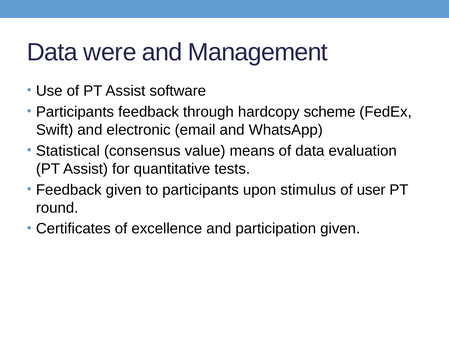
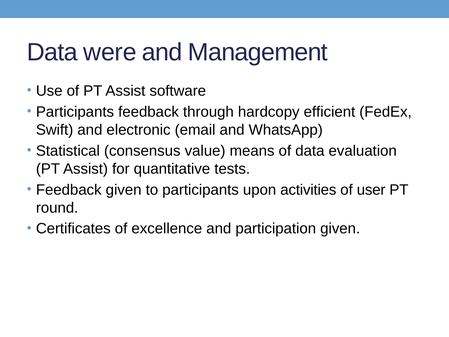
scheme: scheme -> efficient
stimulus: stimulus -> activities
